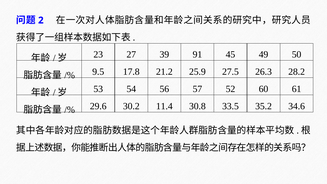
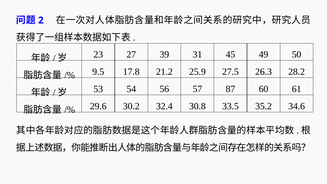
91: 91 -> 31
52: 52 -> 87
11.4: 11.4 -> 32.4
